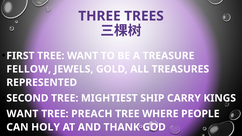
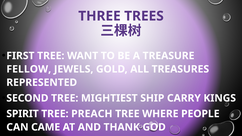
WANT at (22, 114): WANT -> SPIRIT
HOLY: HOLY -> CAME
